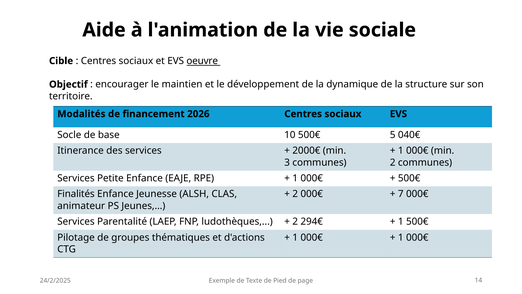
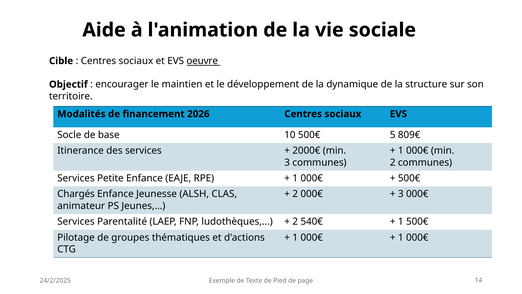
040€: 040€ -> 809€
Finalités: Finalités -> Chargés
7 at (401, 194): 7 -> 3
294€: 294€ -> 540€
